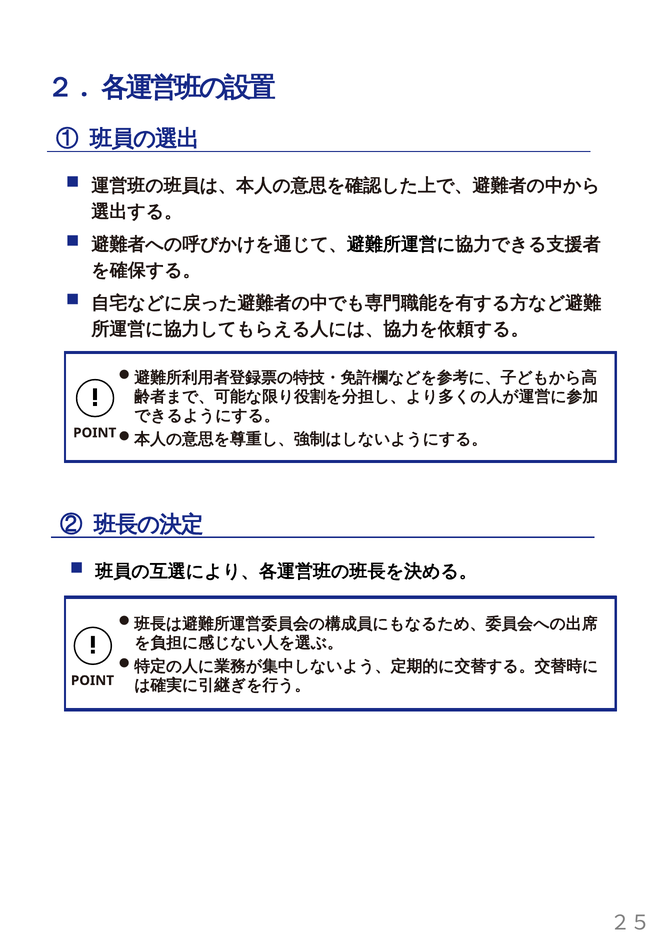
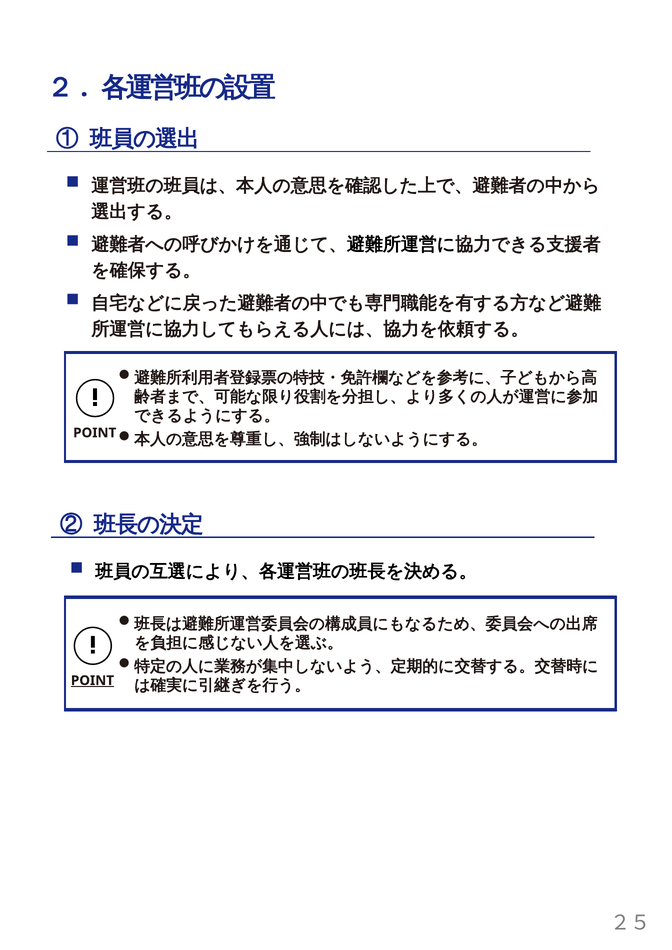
POINT at (92, 681) underline: none -> present
